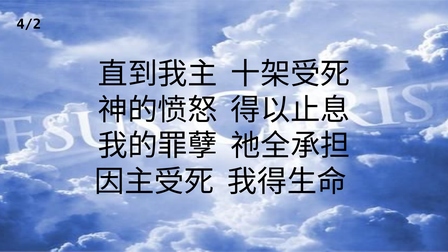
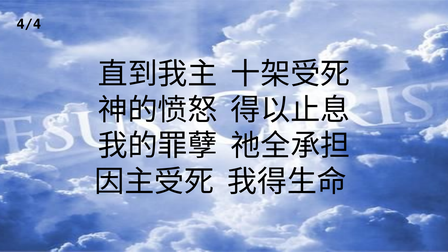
4/2: 4/2 -> 4/4
